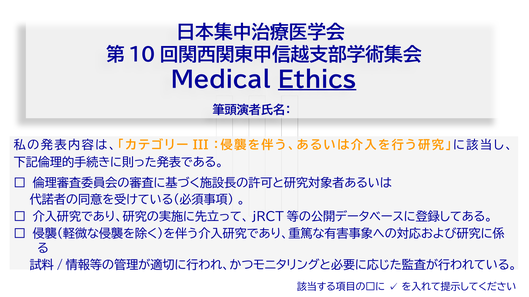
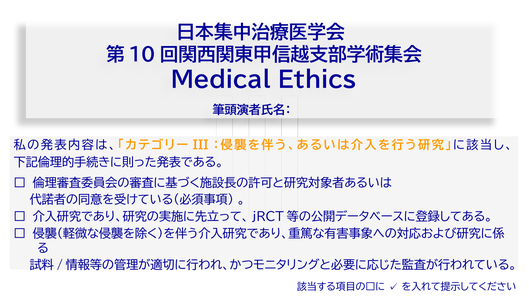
Ethics underline: present -> none
